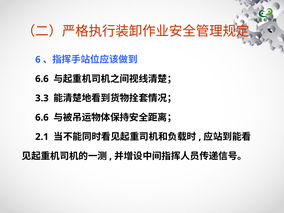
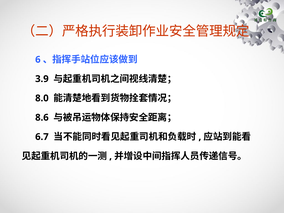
6.6 at (42, 79): 6.6 -> 3.9
3.3: 3.3 -> 8.0
6.6 at (42, 118): 6.6 -> 8.6
2.1: 2.1 -> 6.7
